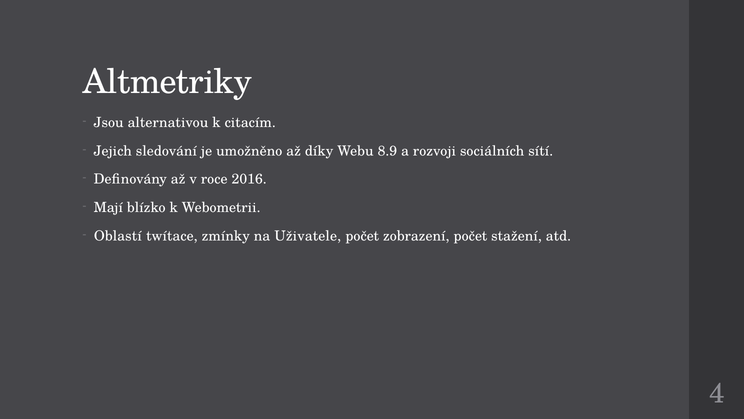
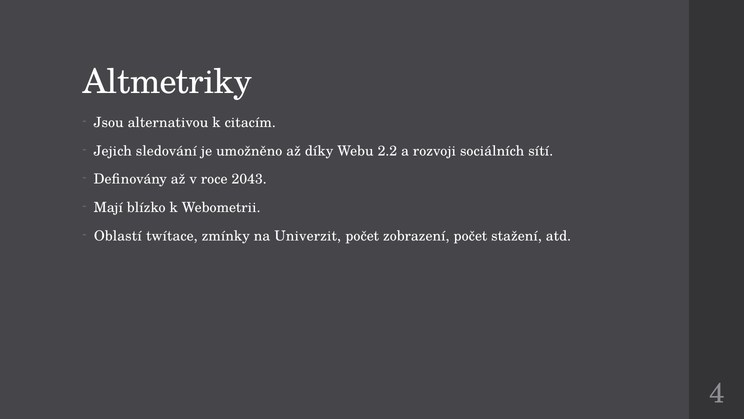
8.9: 8.9 -> 2.2
2016: 2016 -> 2043
Uživatele: Uživatele -> Univerzit
